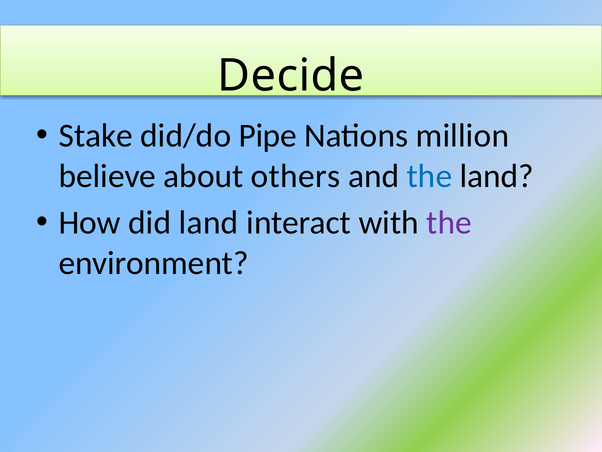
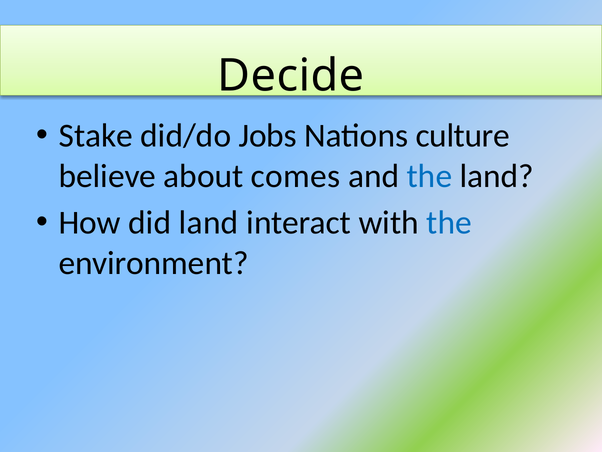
Pipe: Pipe -> Jobs
million: million -> culture
others: others -> comes
the at (449, 223) colour: purple -> blue
